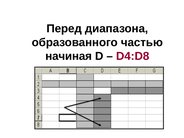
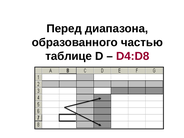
начиная: начиная -> таблице
